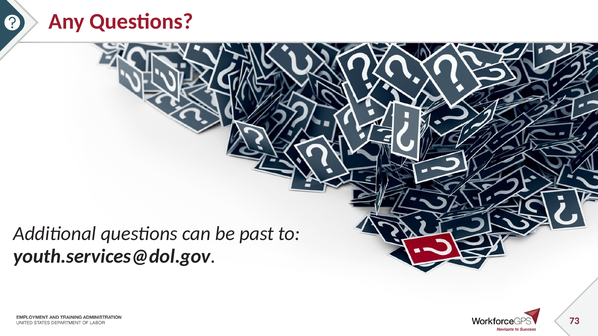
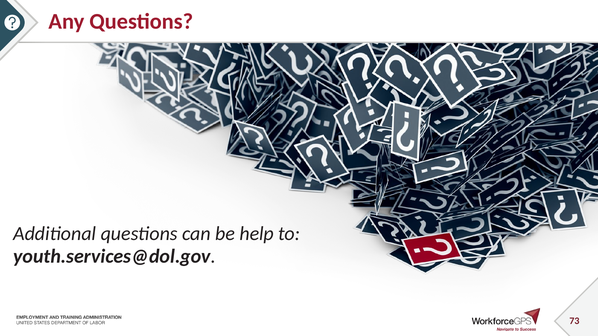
past: past -> help
